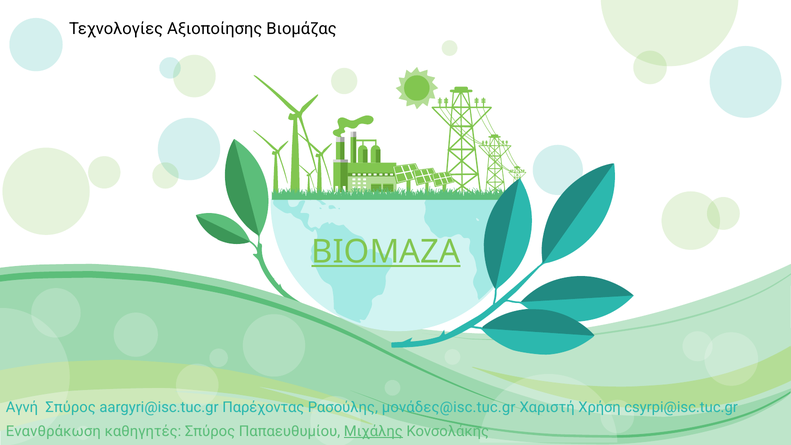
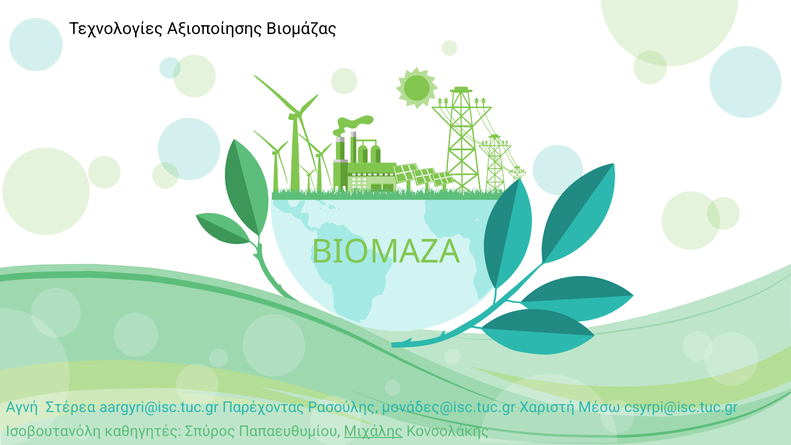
BIOMAZA underline: present -> none
Αγνή Σπύρος: Σπύρος -> Στέρεα
Χρήση: Χρήση -> Μέσω
Ενανθράκωση: Ενανθράκωση -> Ισοβουτανόλη
